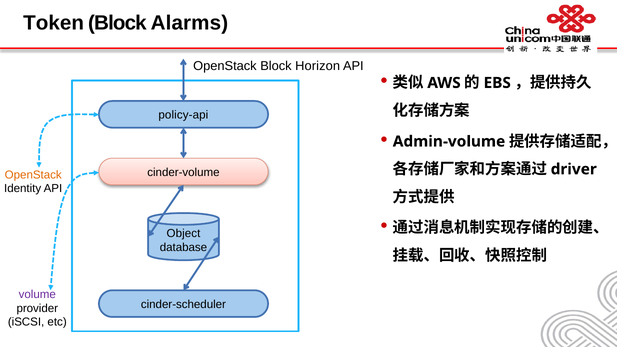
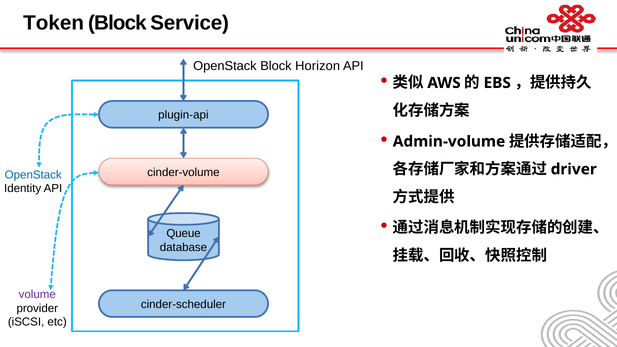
Alarms: Alarms -> Service
policy-api: policy-api -> plugin-api
OpenStack at (33, 175) colour: orange -> blue
Object: Object -> Queue
